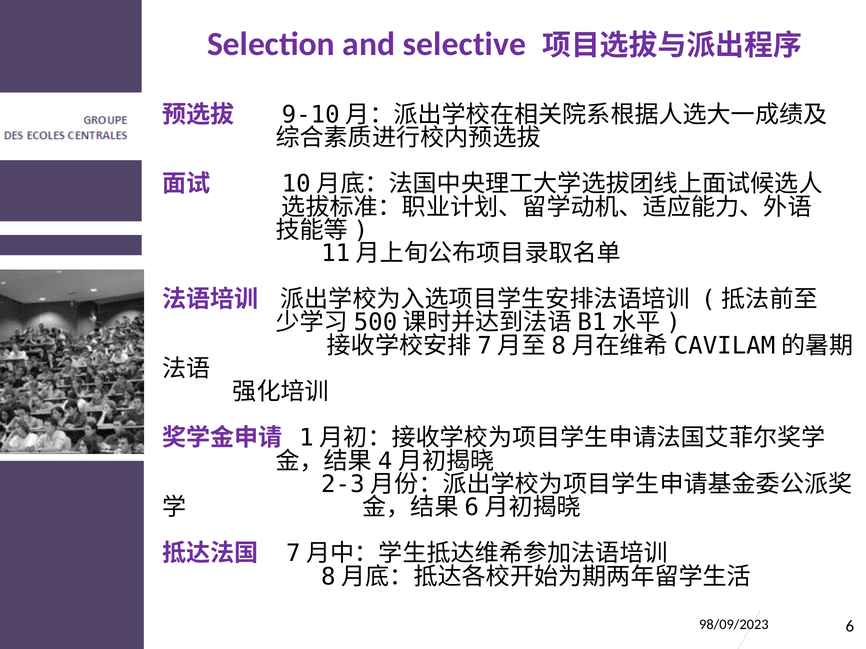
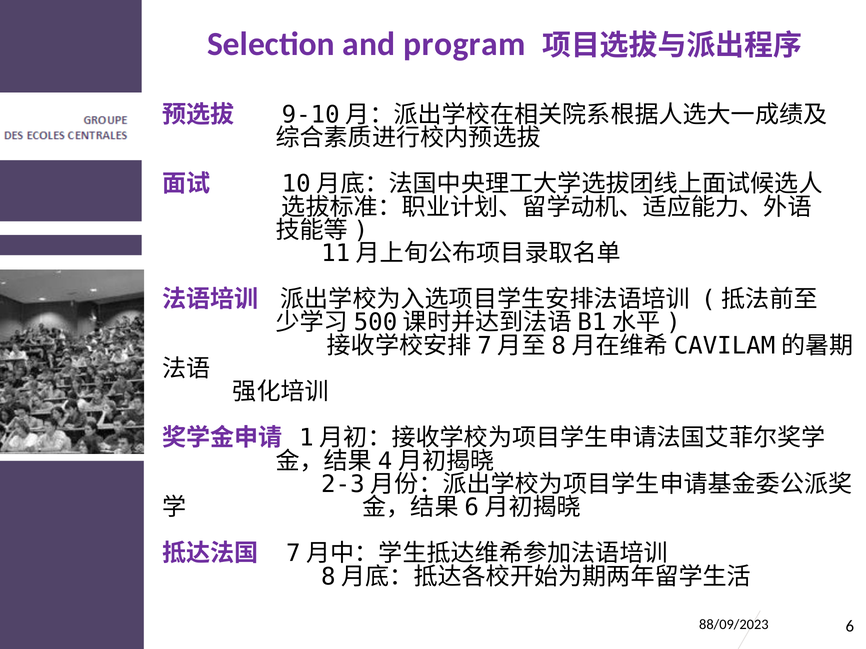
selective: selective -> program
98/09/2023: 98/09/2023 -> 88/09/2023
